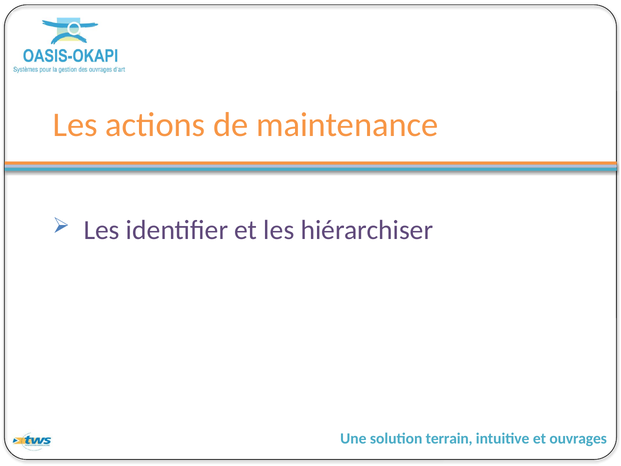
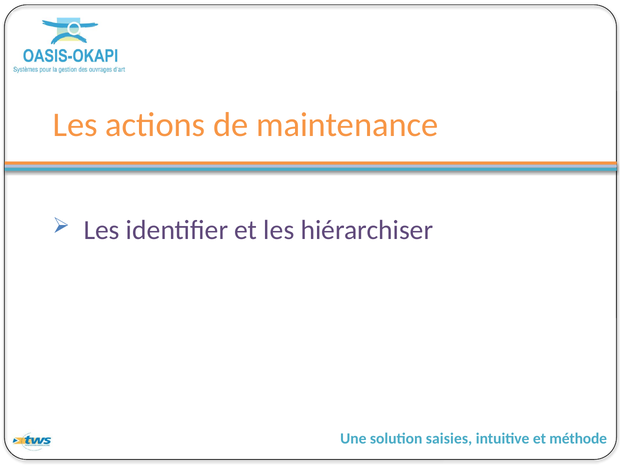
terrain: terrain -> saisies
ouvrages: ouvrages -> méthode
